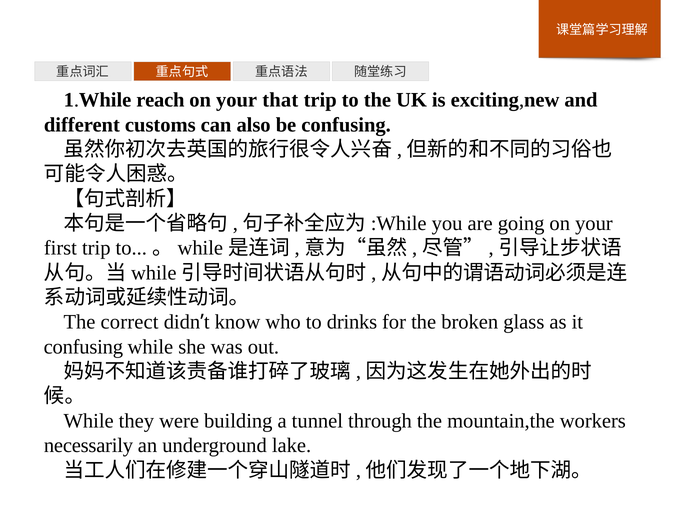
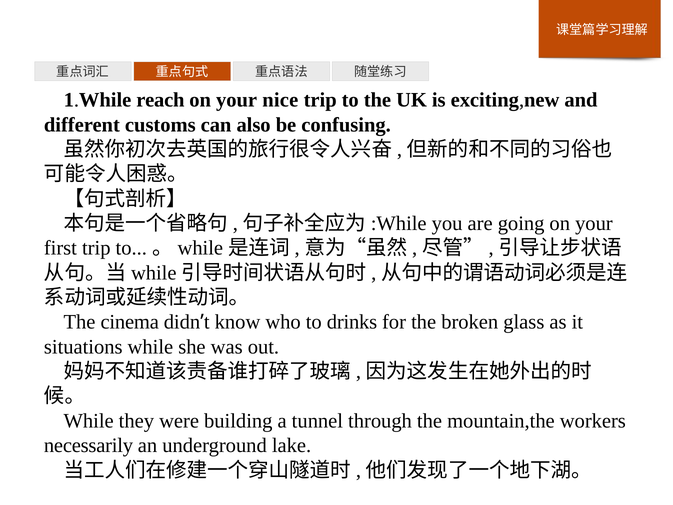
that: that -> nice
correct: correct -> cinema
confusing at (83, 347): confusing -> situations
